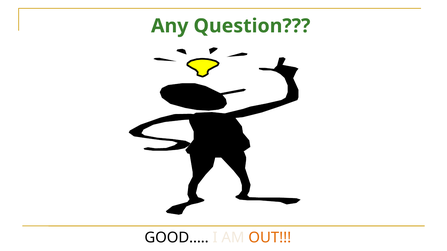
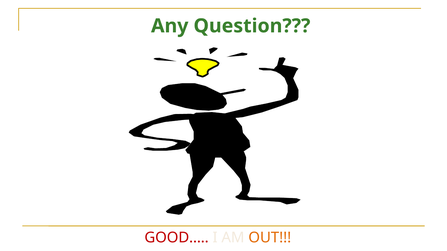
GOOD… colour: black -> red
